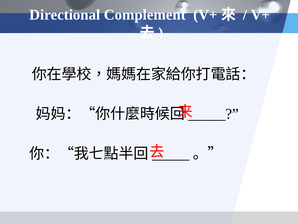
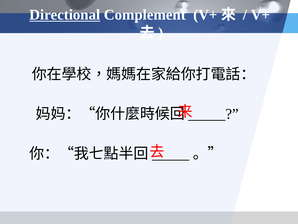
Directional underline: none -> present
